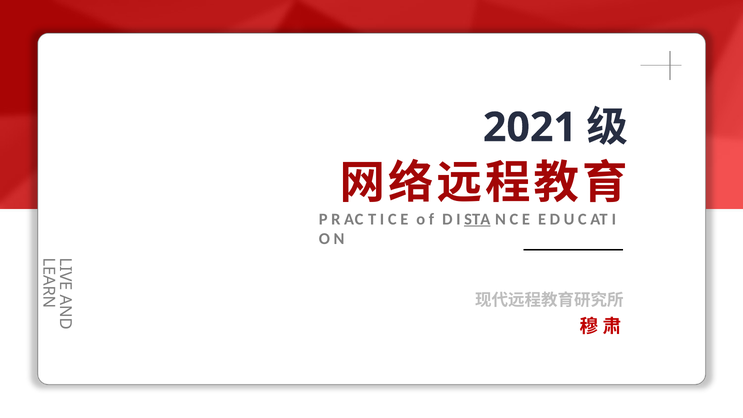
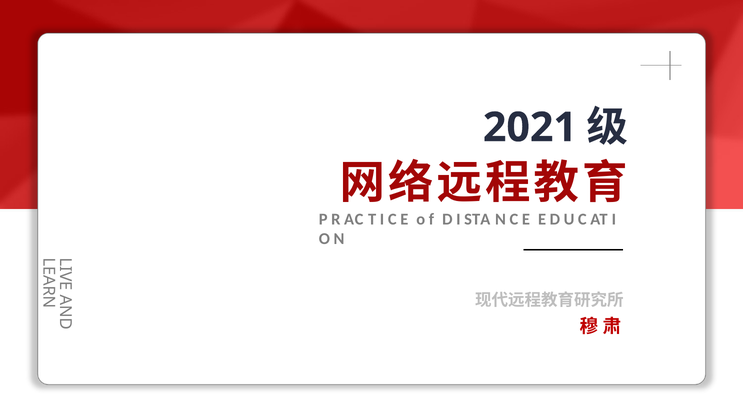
STA underline: present -> none
